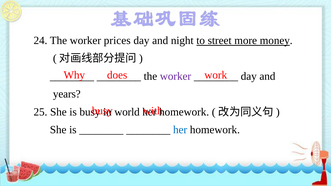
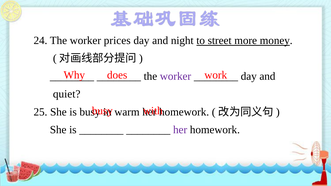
years: years -> quiet
world: world -> warm
her at (180, 130) colour: blue -> purple
